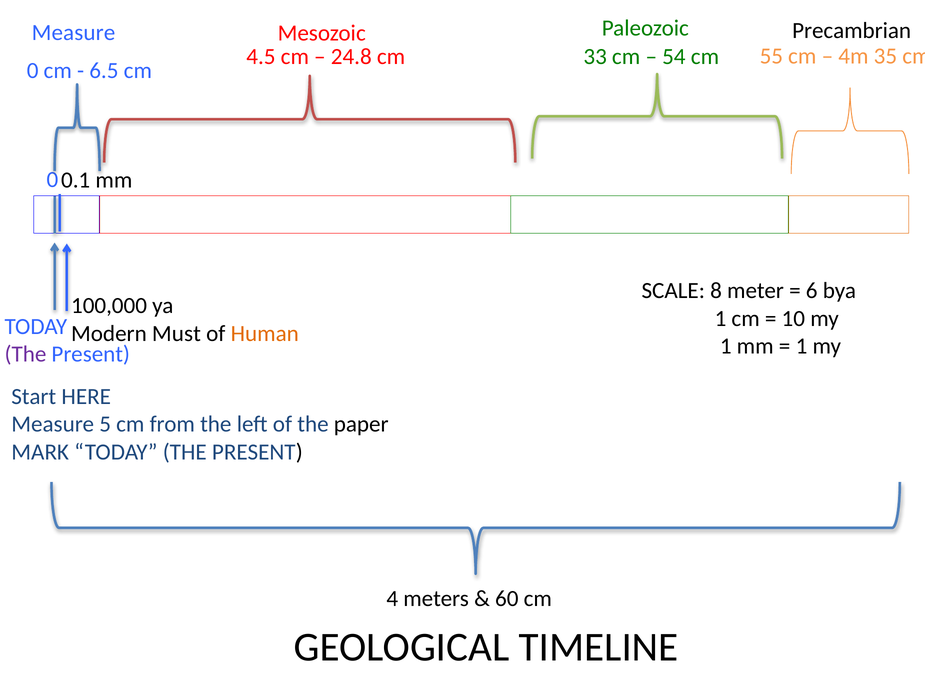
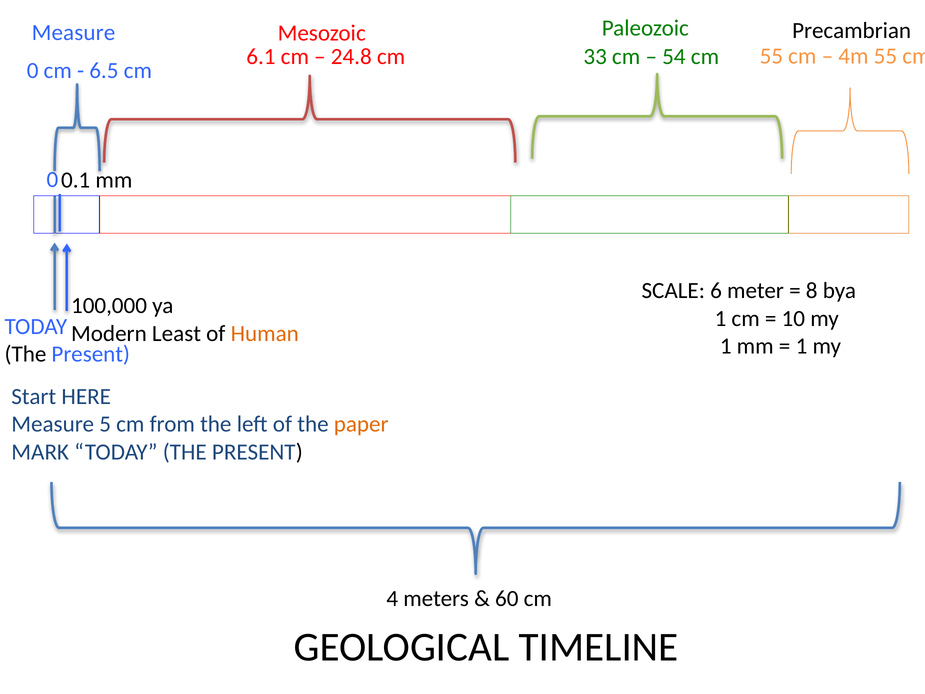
4.5: 4.5 -> 6.1
4m 35: 35 -> 55
8: 8 -> 6
6: 6 -> 8
Must: Must -> Least
The at (25, 354) colour: purple -> black
paper colour: black -> orange
